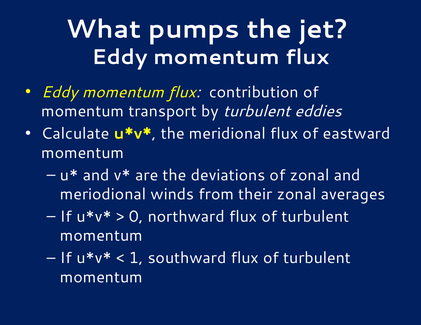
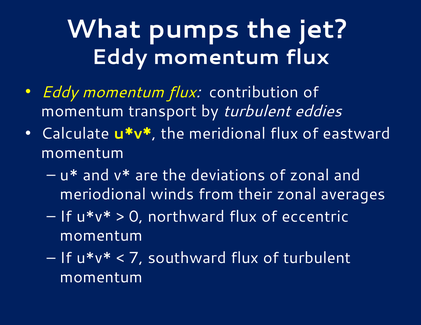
northward flux of turbulent: turbulent -> eccentric
1: 1 -> 7
